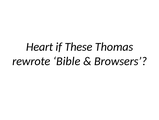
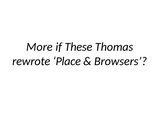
Heart: Heart -> More
Bible: Bible -> Place
